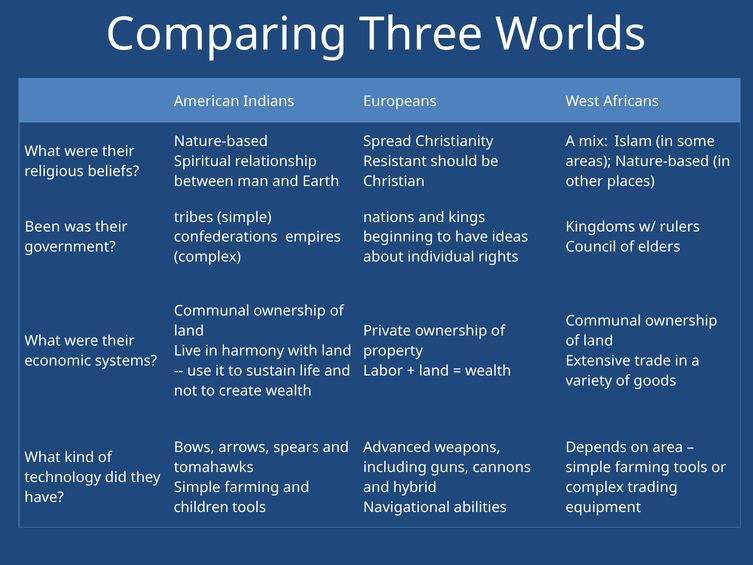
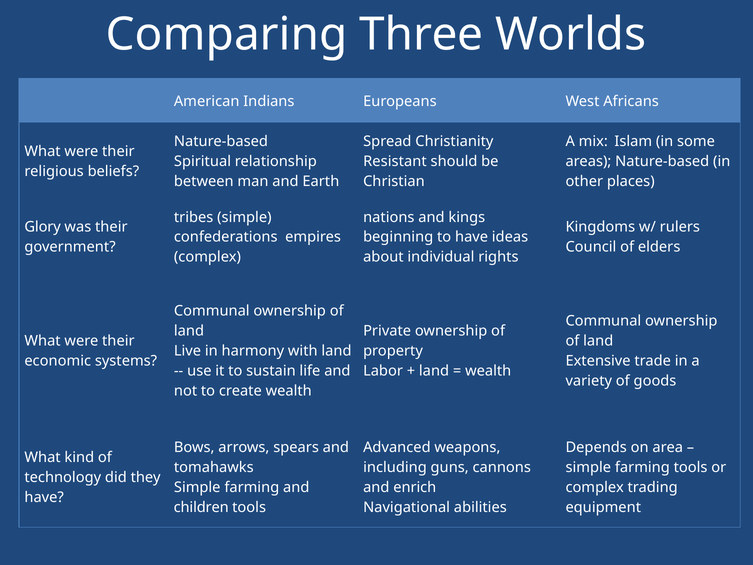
Been: Been -> Glory
hybrid: hybrid -> enrich
